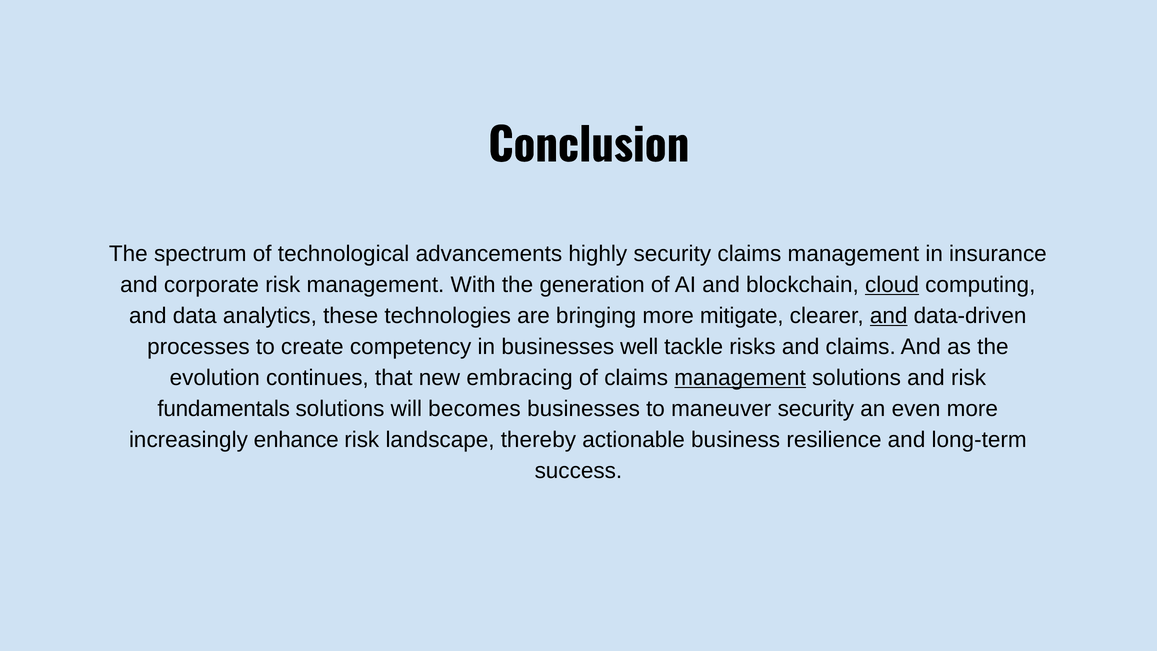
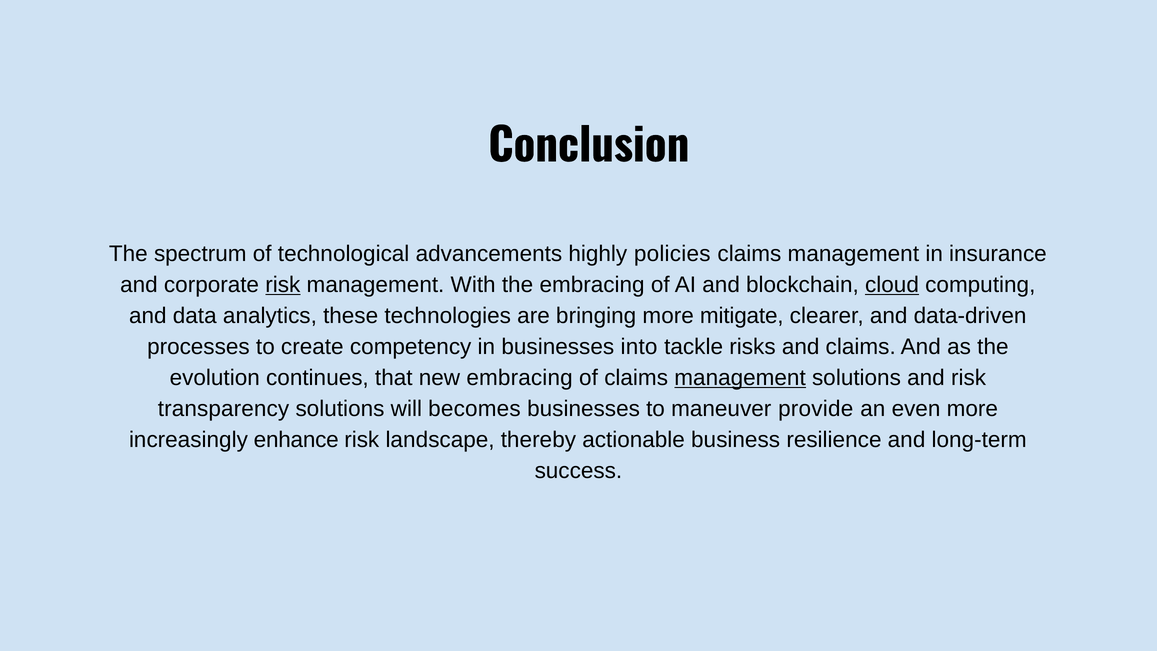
highly security: security -> policies
risk at (283, 285) underline: none -> present
the generation: generation -> embracing
and at (889, 316) underline: present -> none
well: well -> into
fundamentals: fundamentals -> transparency
maneuver security: security -> provide
